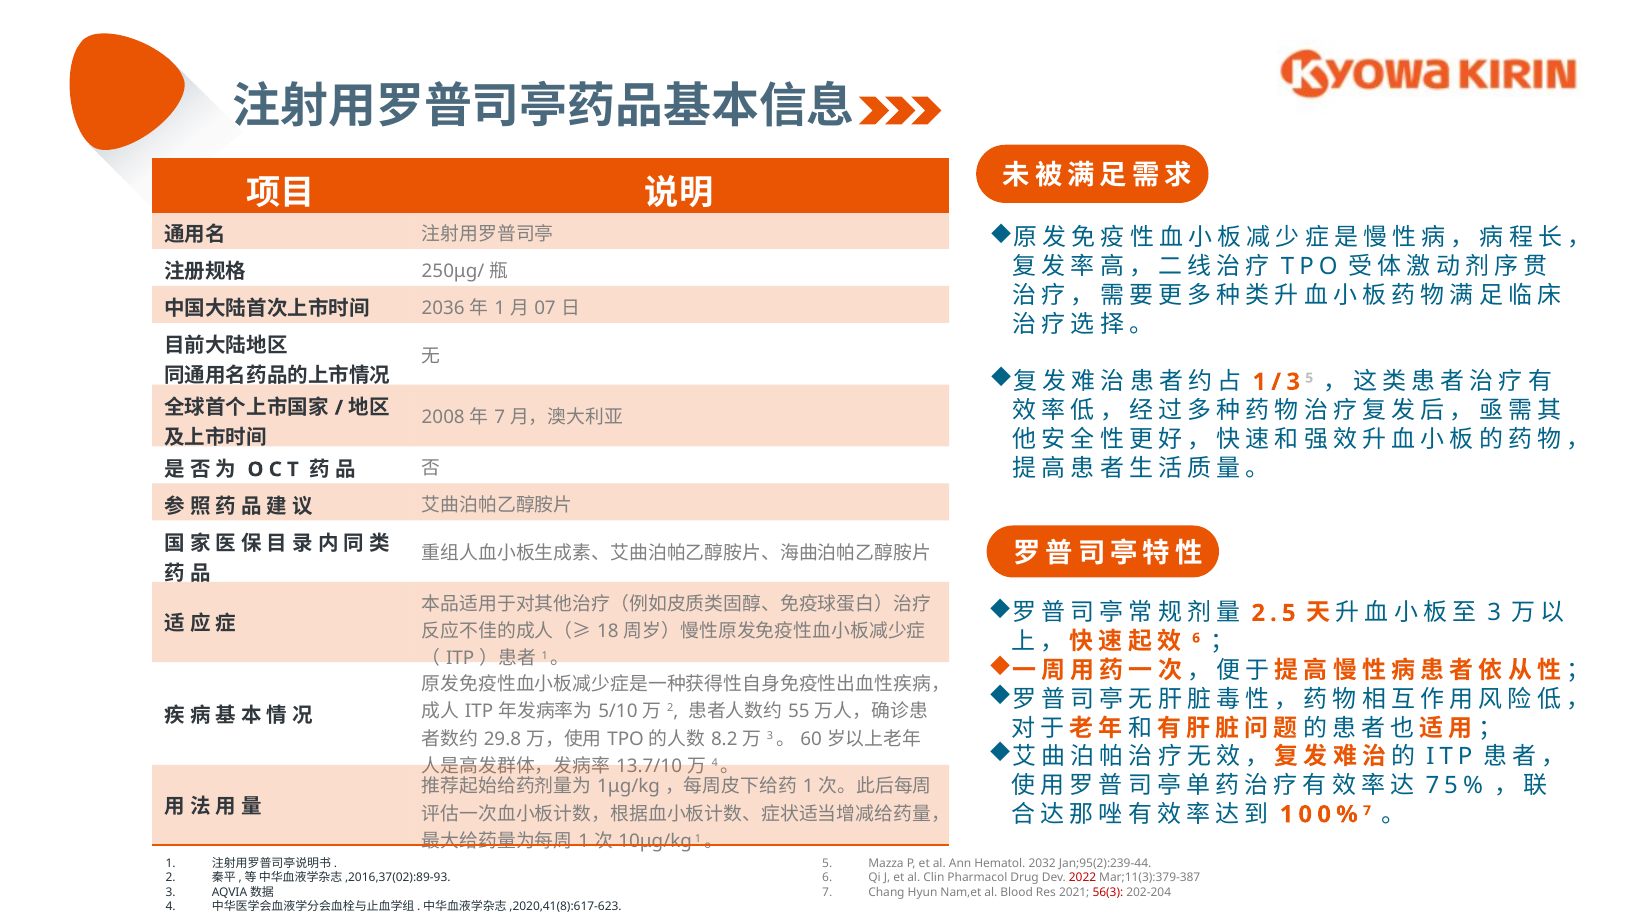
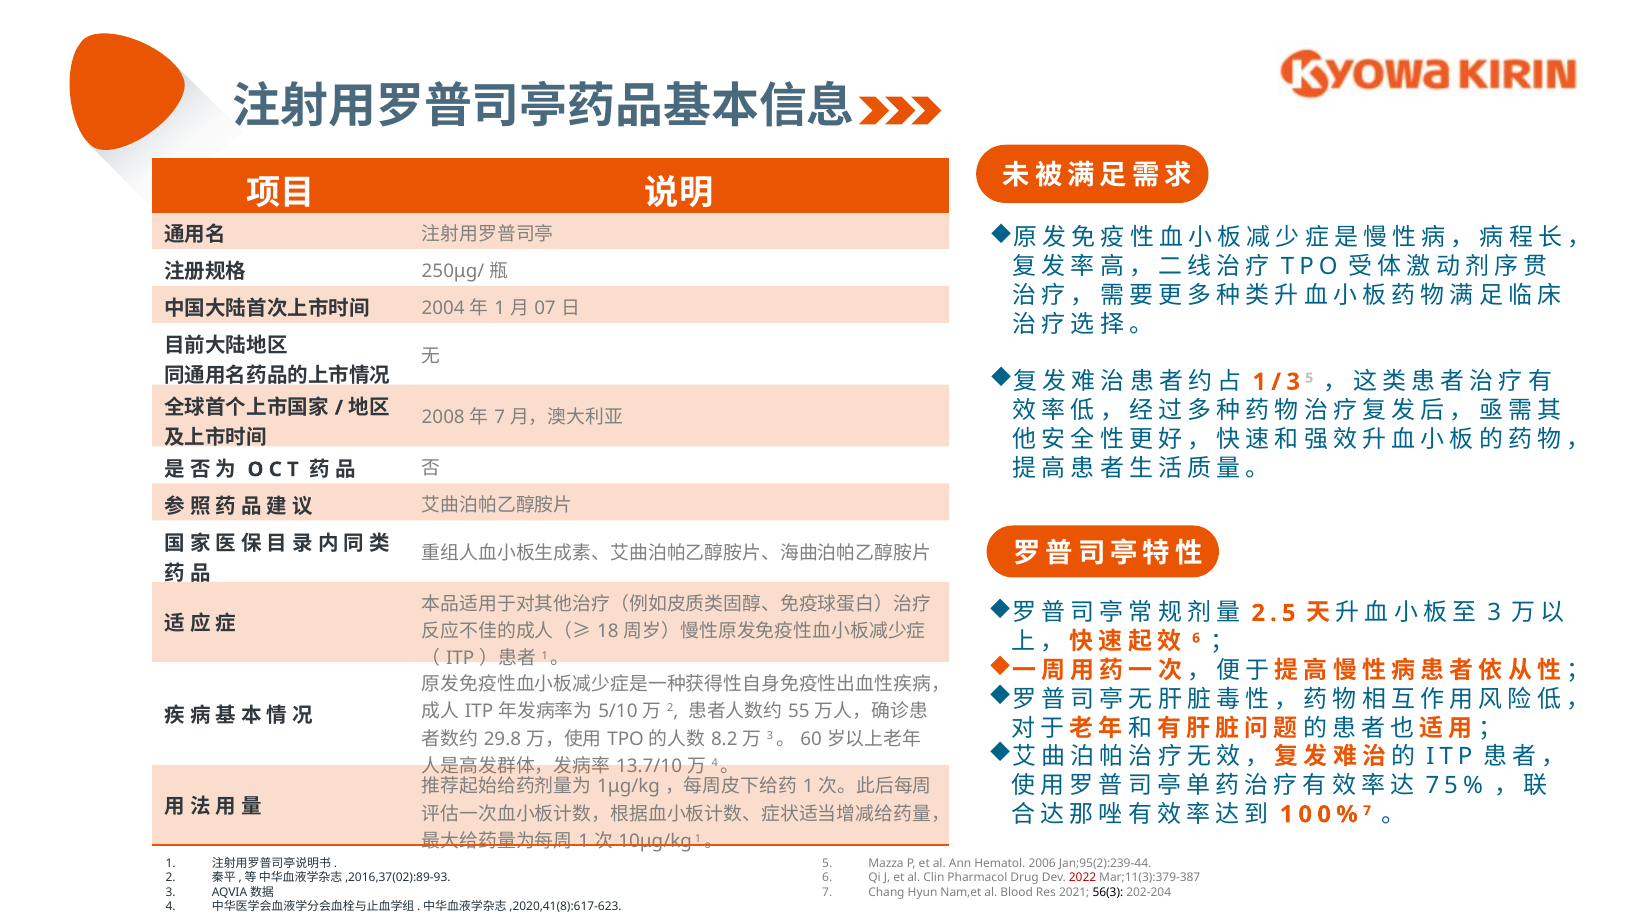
2036: 2036 -> 2004
2032: 2032 -> 2006
56(3 colour: red -> black
